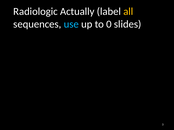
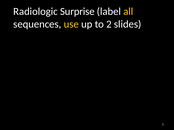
Actually: Actually -> Surprise
use colour: light blue -> yellow
0: 0 -> 2
